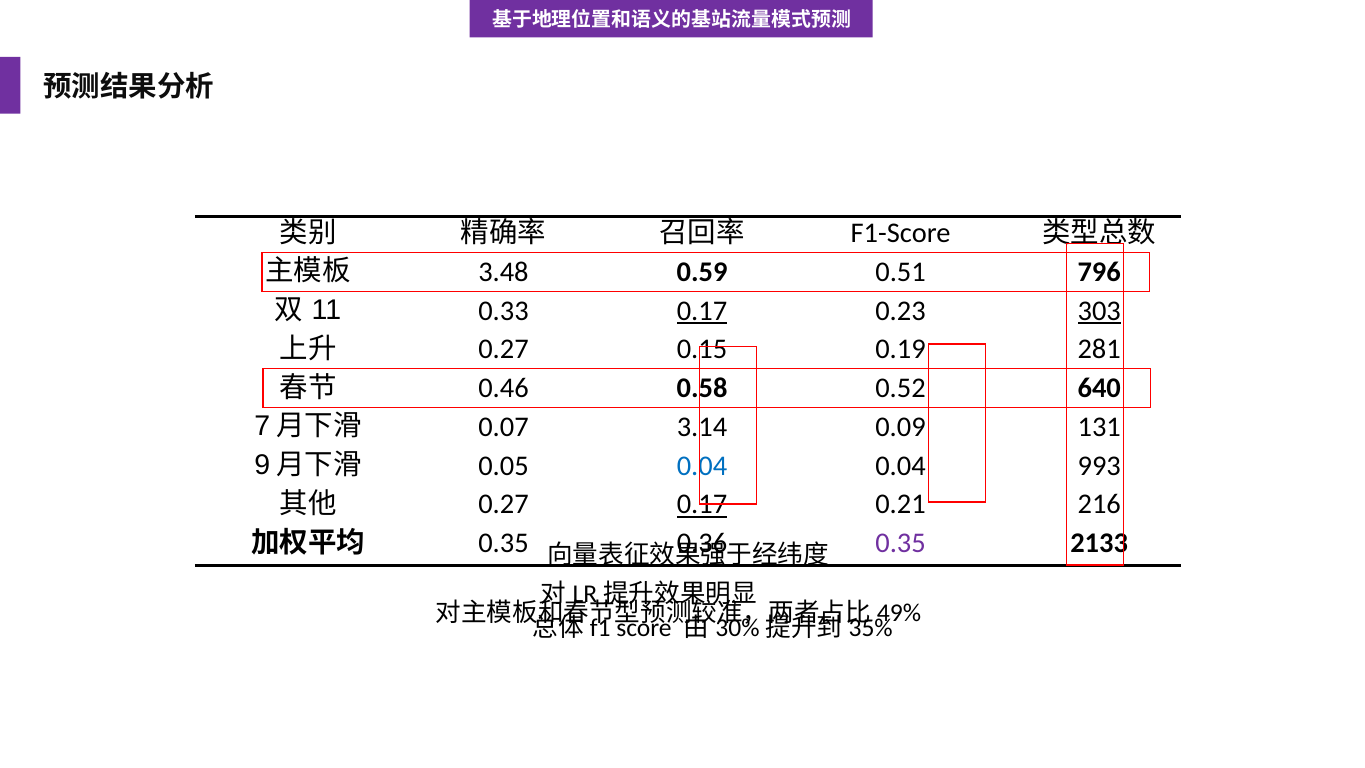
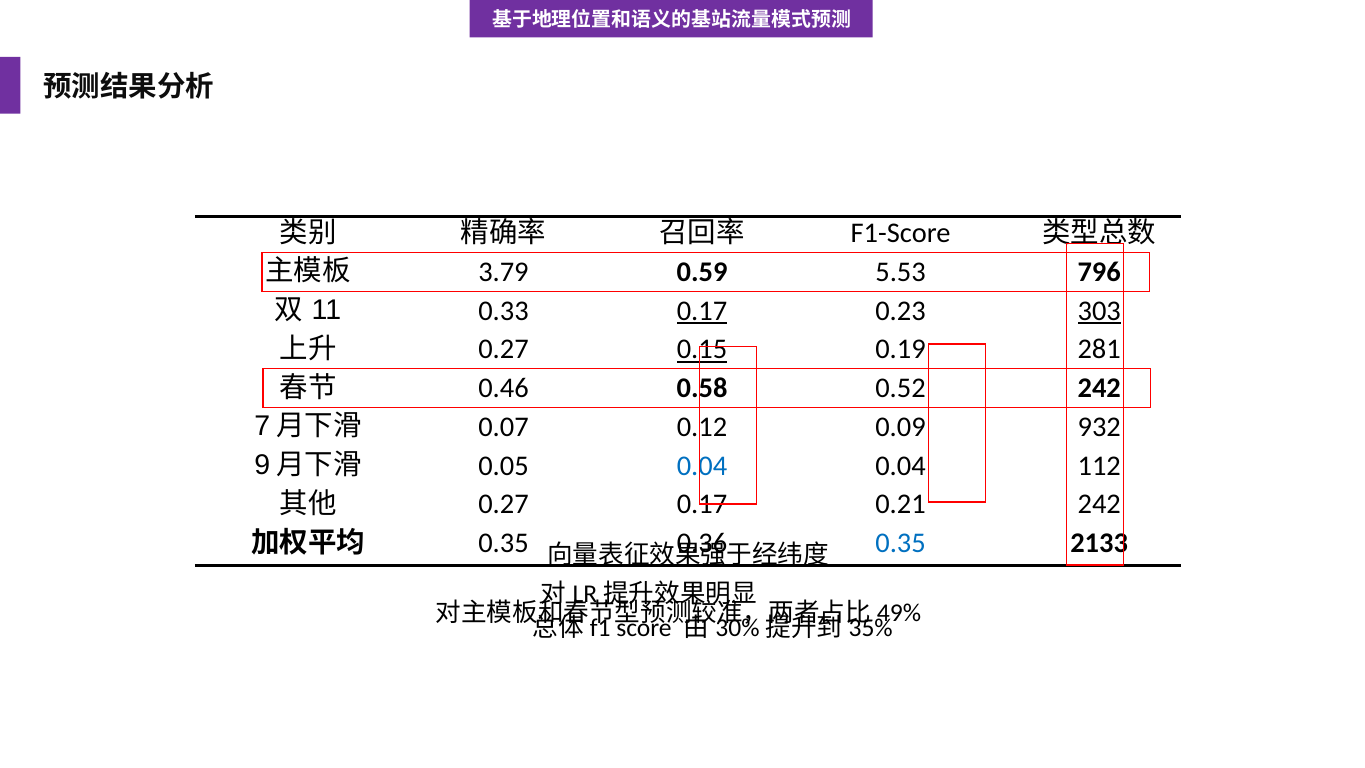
3.48: 3.48 -> 3.79
0.51: 0.51 -> 5.53
0.15 at (702, 349) underline: none -> present
0.52 640: 640 -> 242
3.14: 3.14 -> 0.12
131: 131 -> 932
993: 993 -> 112
0.17 at (702, 504) underline: present -> none
0.21 216: 216 -> 242
0.35 at (901, 543) colour: purple -> blue
